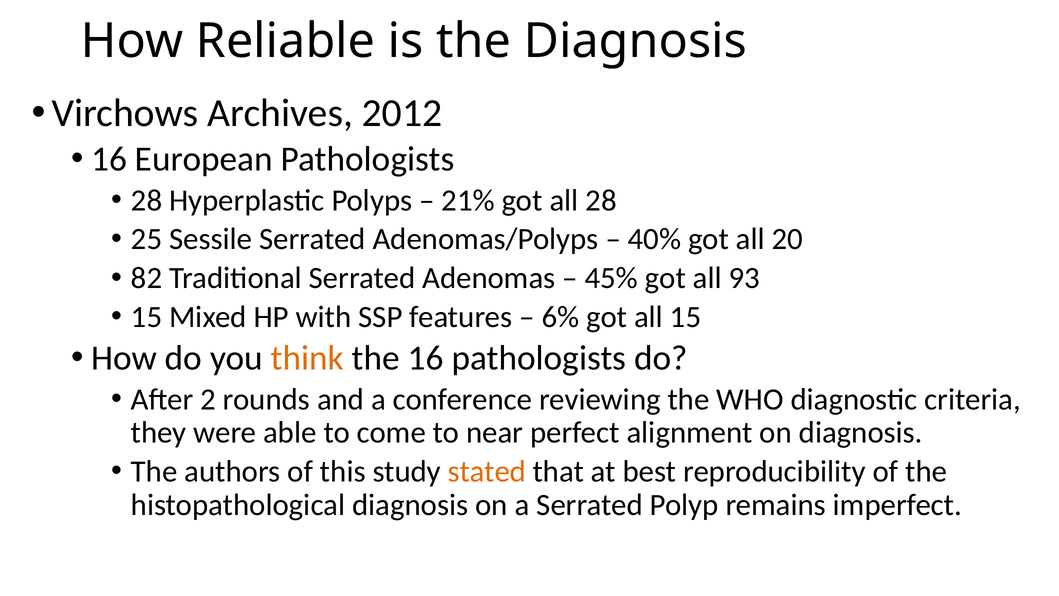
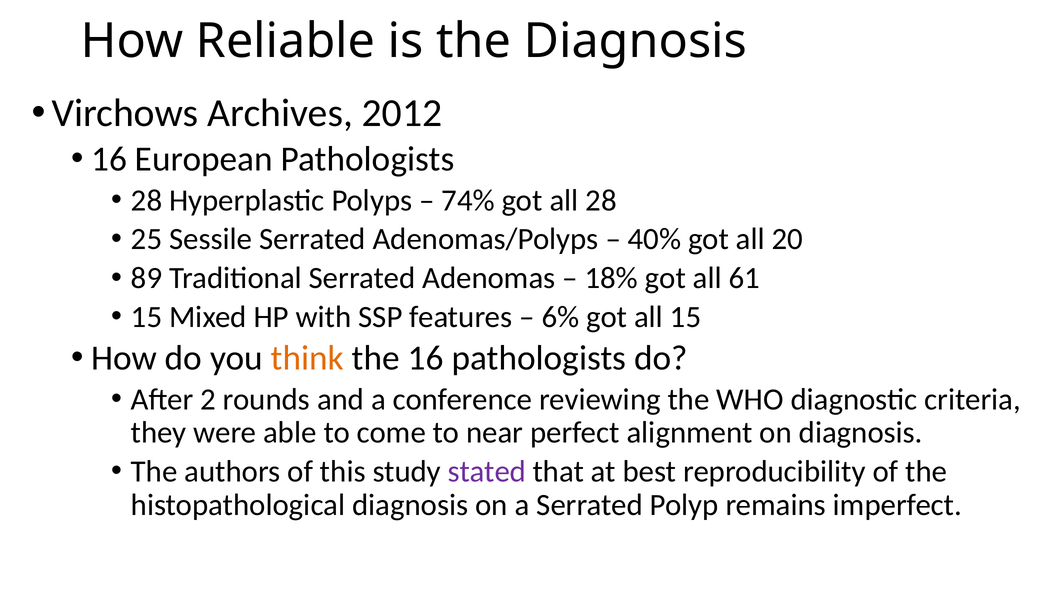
21%: 21% -> 74%
82: 82 -> 89
45%: 45% -> 18%
93: 93 -> 61
stated colour: orange -> purple
